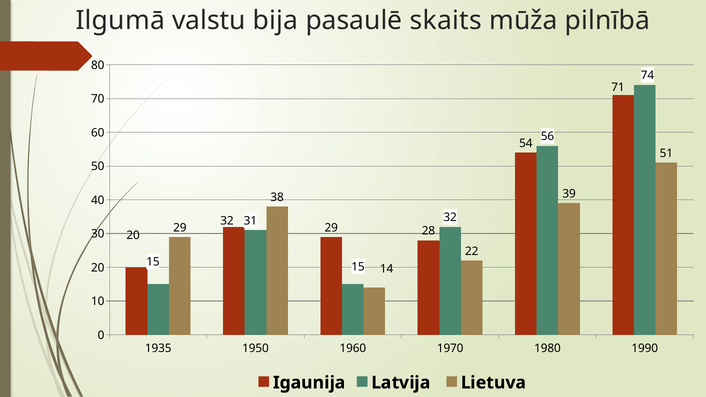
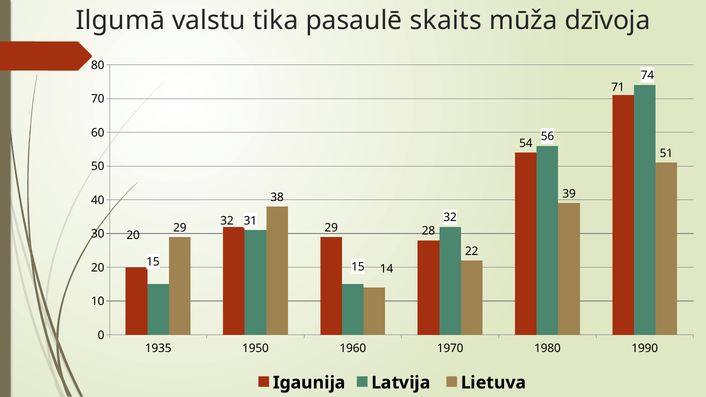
bija: bija -> tika
pilnībā: pilnībā -> dzīvoja
